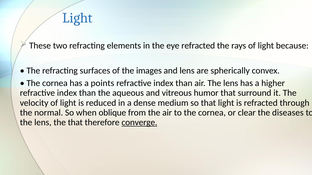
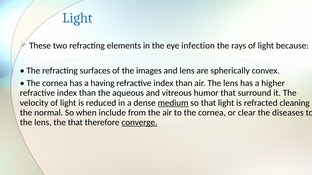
eye refracted: refracted -> infection
points: points -> having
medium underline: none -> present
through: through -> cleaning
oblique: oblique -> include
